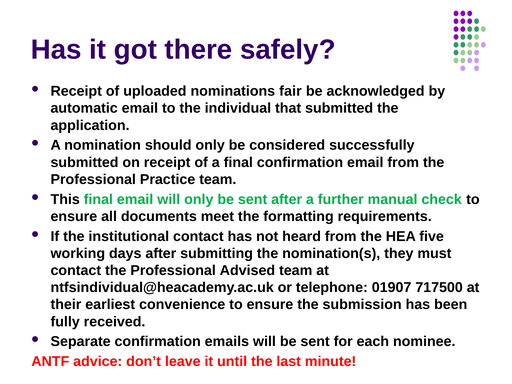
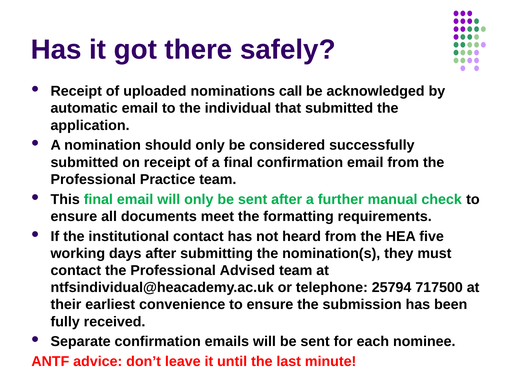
fair: fair -> call
01907: 01907 -> 25794
